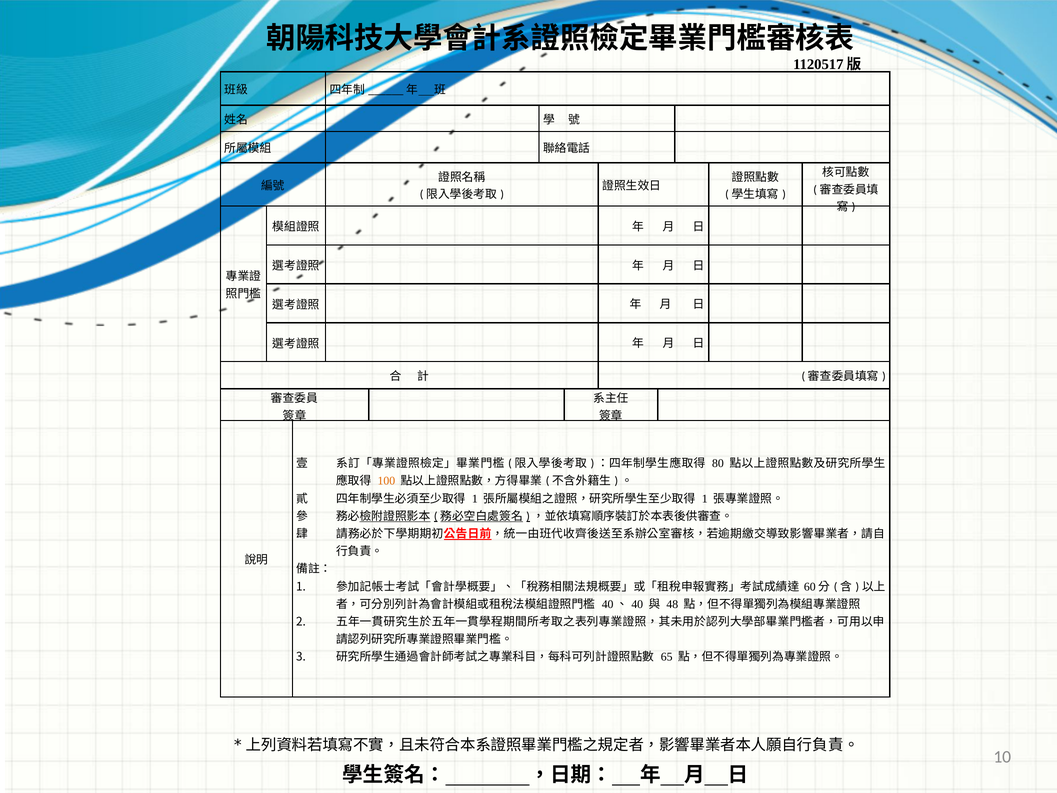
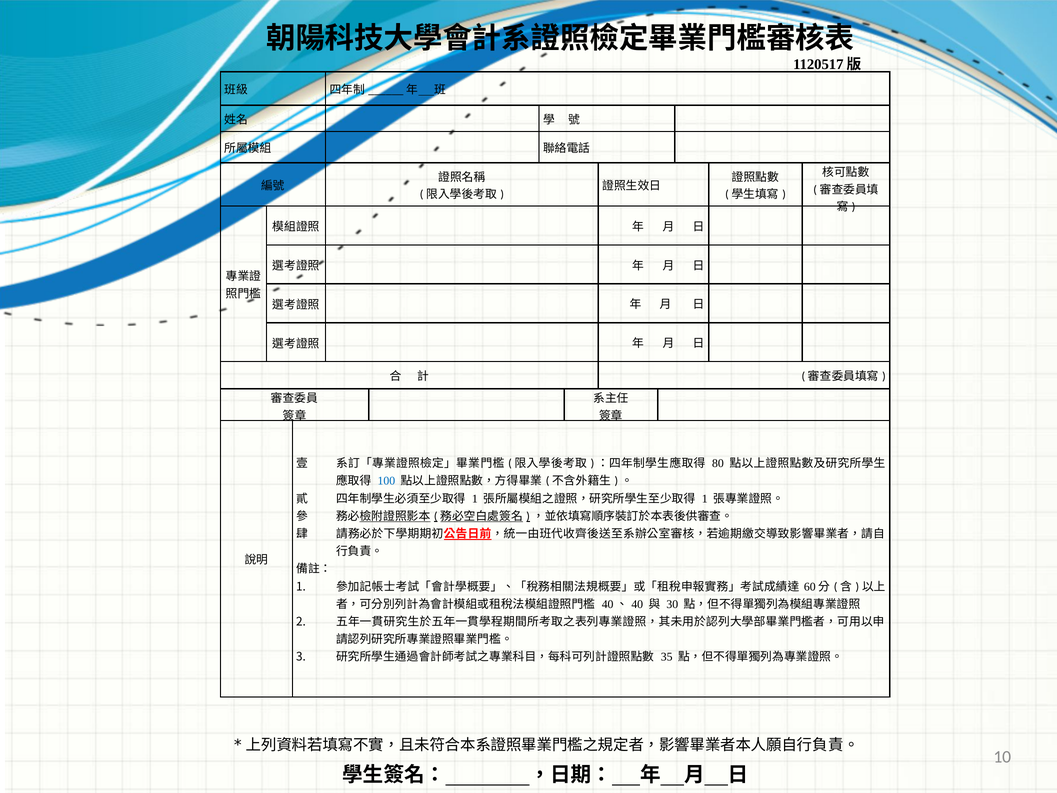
100 colour: orange -> blue
48: 48 -> 30
65: 65 -> 35
